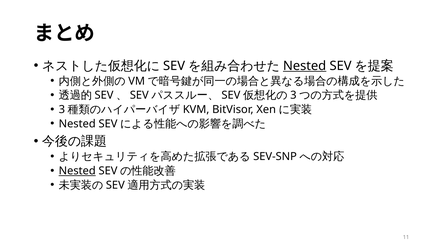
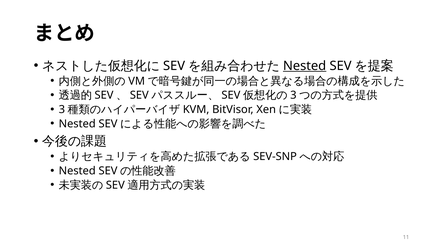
Nested at (77, 171) underline: present -> none
